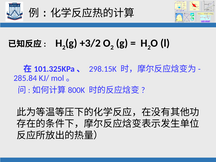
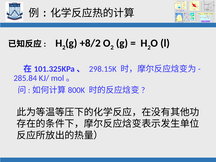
+3/2: +3/2 -> +8/2
